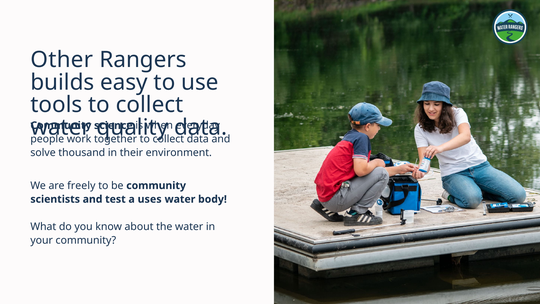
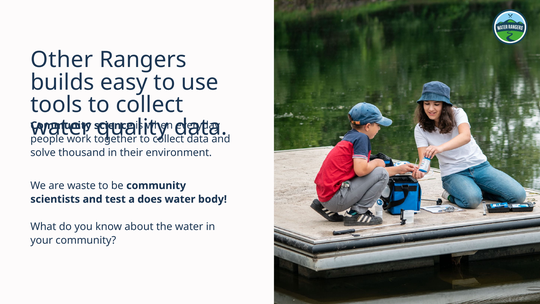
freely: freely -> waste
uses: uses -> does
